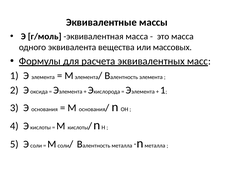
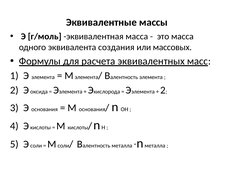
вещества: вещества -> создания
1 at (163, 90): 1 -> 2
